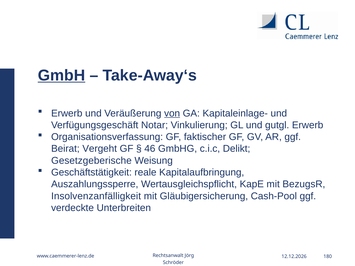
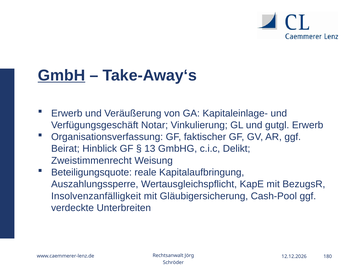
von underline: present -> none
Vergeht: Vergeht -> Hinblick
46: 46 -> 13
Gesetzgeberische: Gesetzgeberische -> Zweistimmenrecht
Geschäftstätigkeit: Geschäftstätigkeit -> Beteiligungsquote
